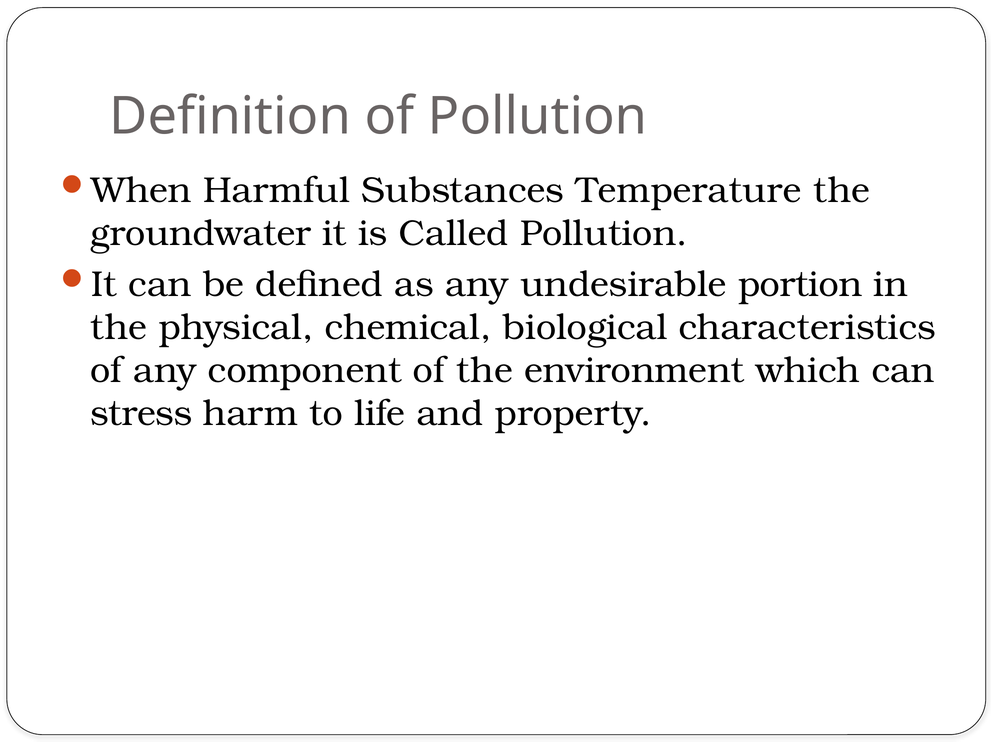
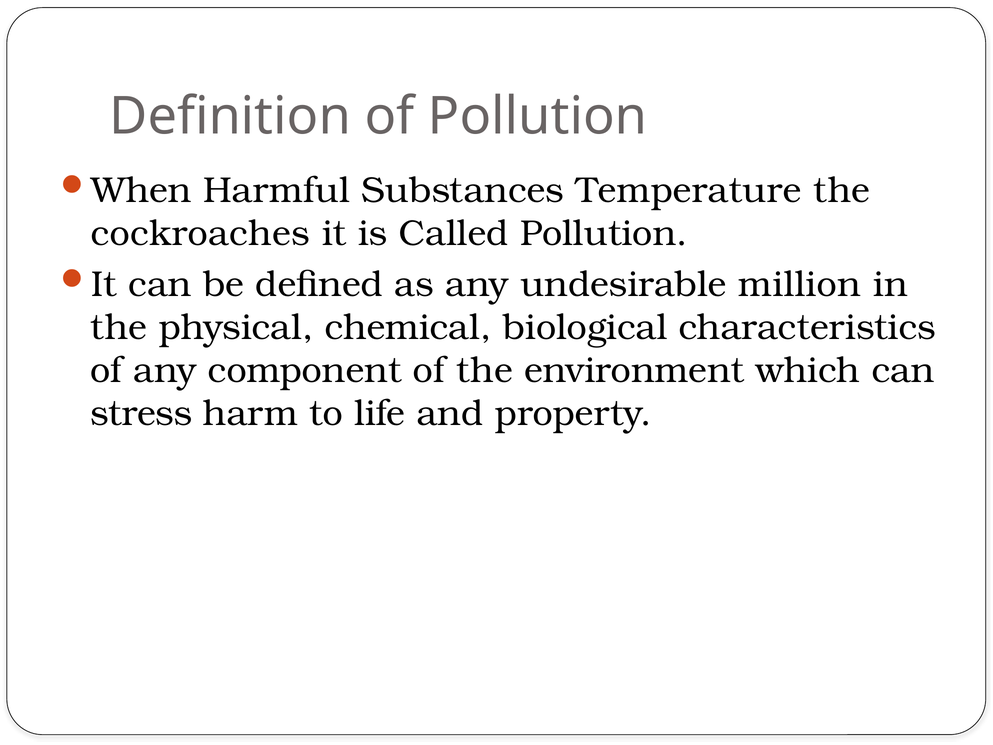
groundwater: groundwater -> cockroaches
portion: portion -> million
